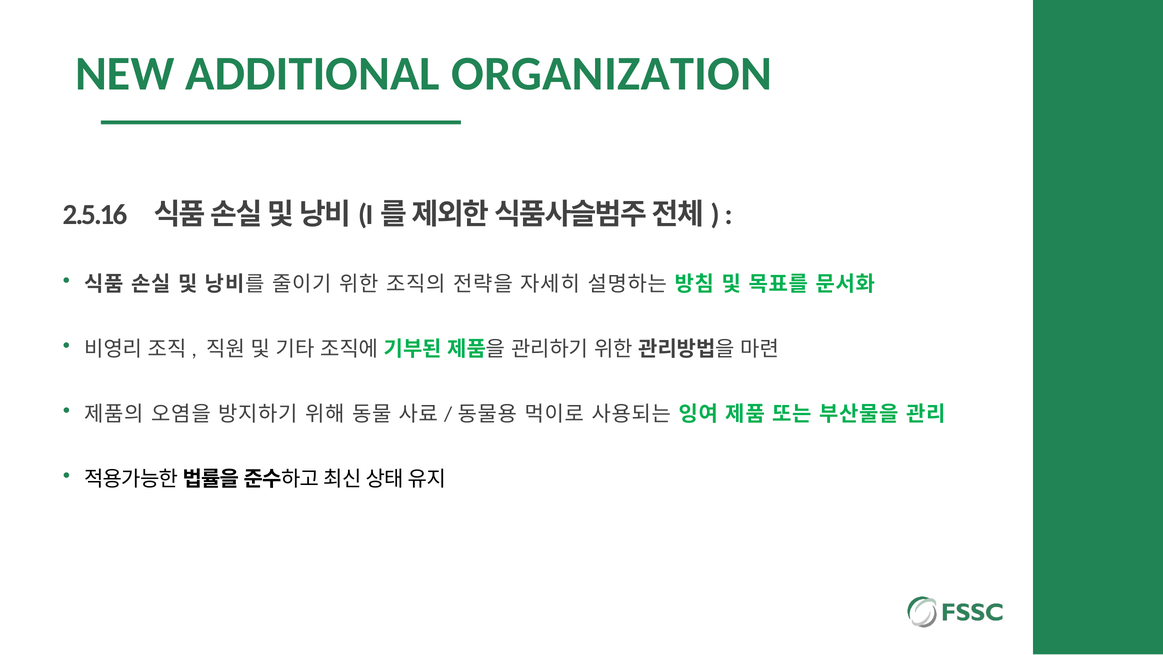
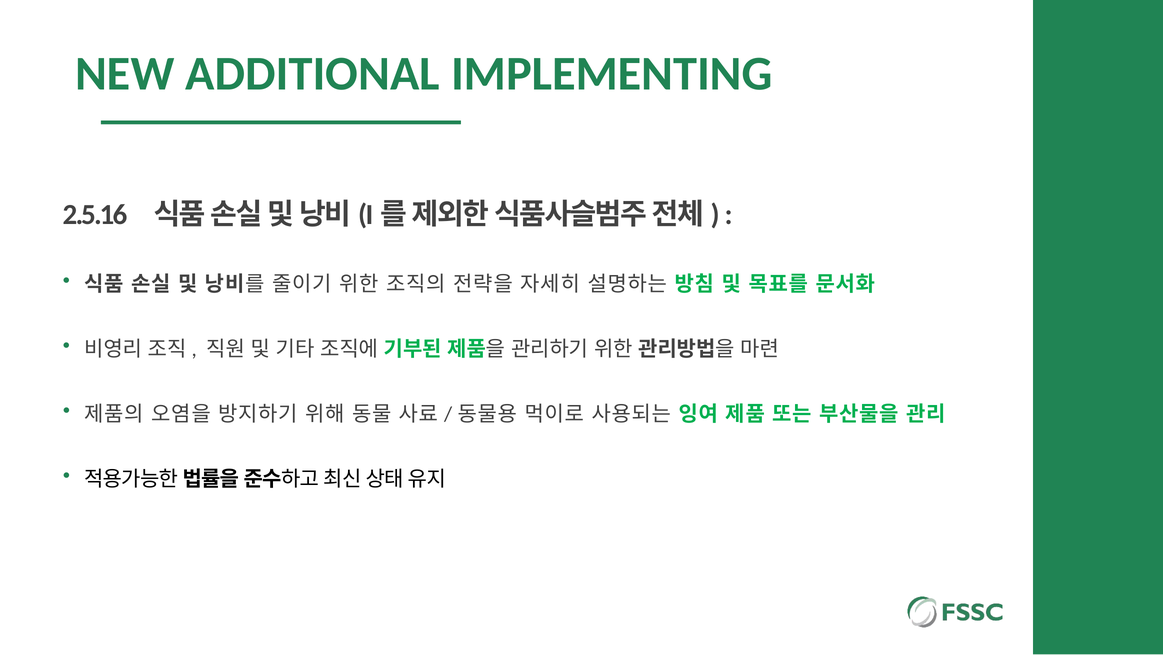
ORGANIZATION: ORGANIZATION -> IMPLEMENTING
